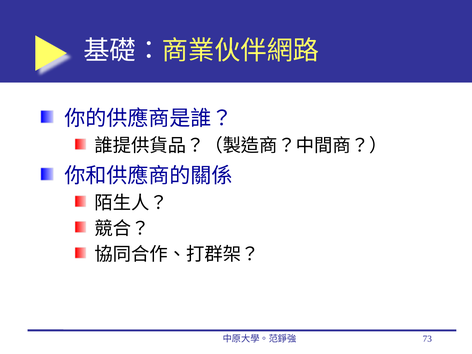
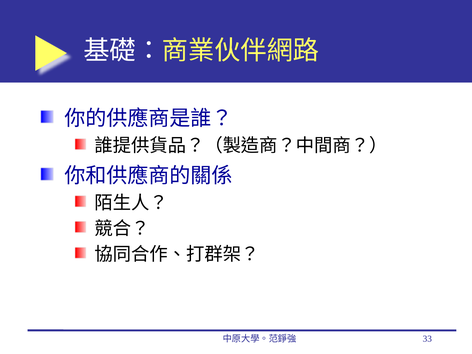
73: 73 -> 33
